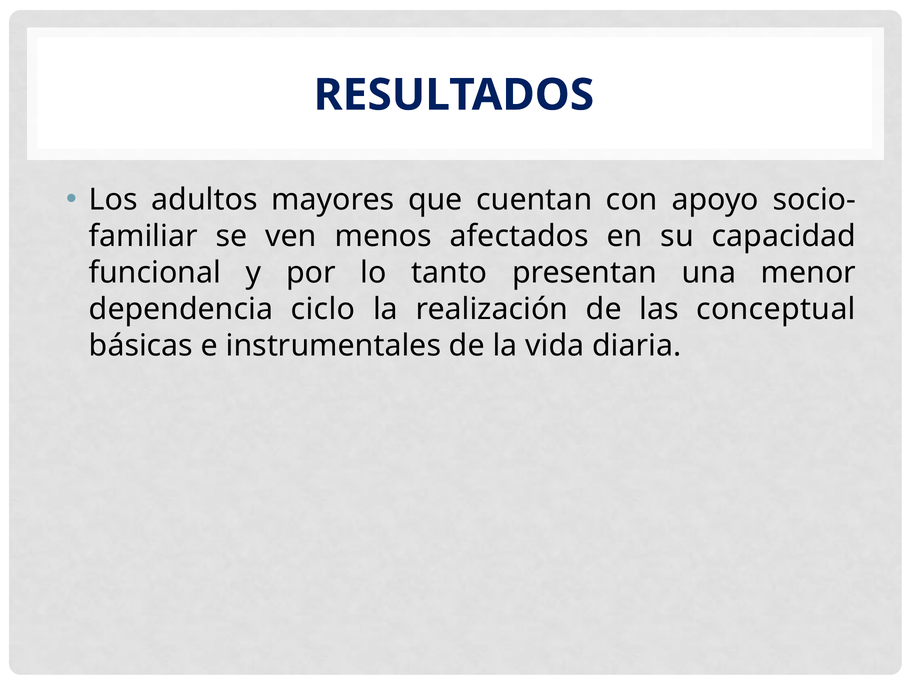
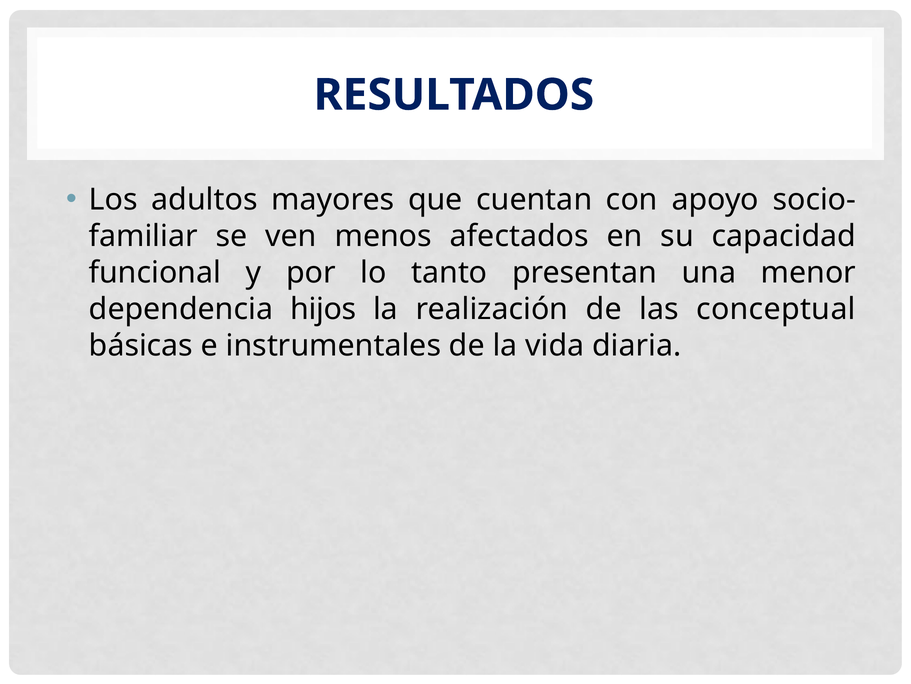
ciclo: ciclo -> hijos
